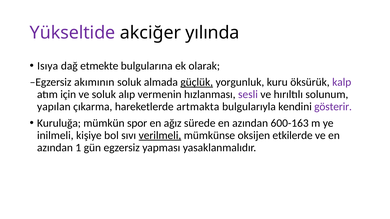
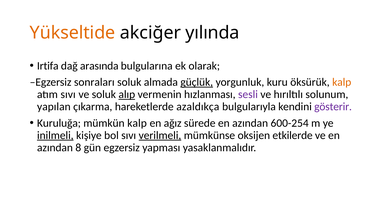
Yükseltide colour: purple -> orange
Isıya: Isıya -> Irtifa
etmekte: etmekte -> arasında
akımının: akımının -> sonraları
kalp at (342, 82) colour: purple -> orange
atım için: için -> sıvı
alıp underline: none -> present
artmakta: artmakta -> azaldıkça
mümkün spor: spor -> kalp
600-163: 600-163 -> 600-254
inilmeli underline: none -> present
1: 1 -> 8
